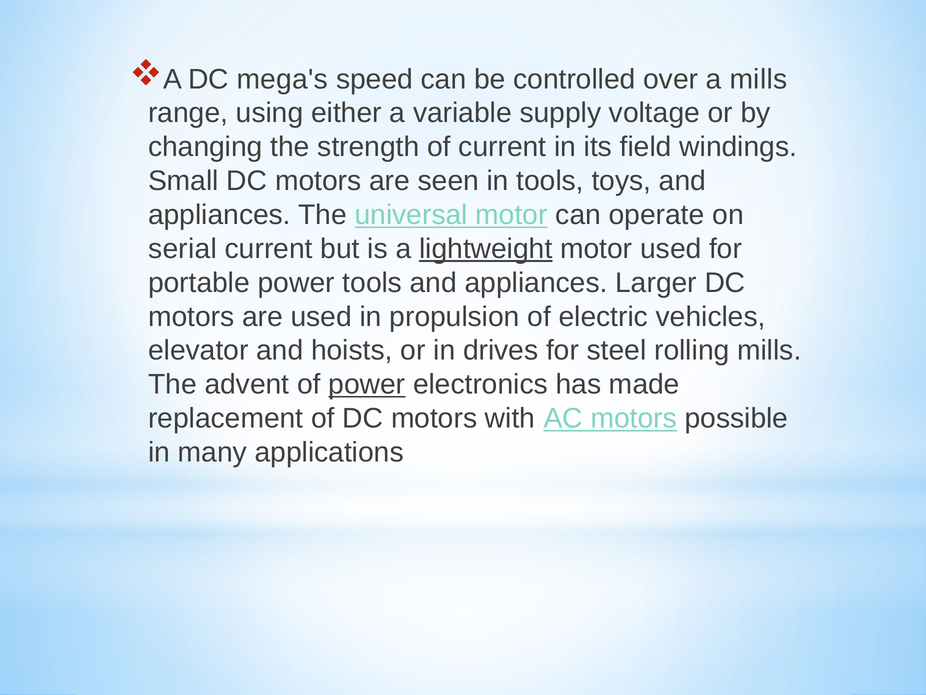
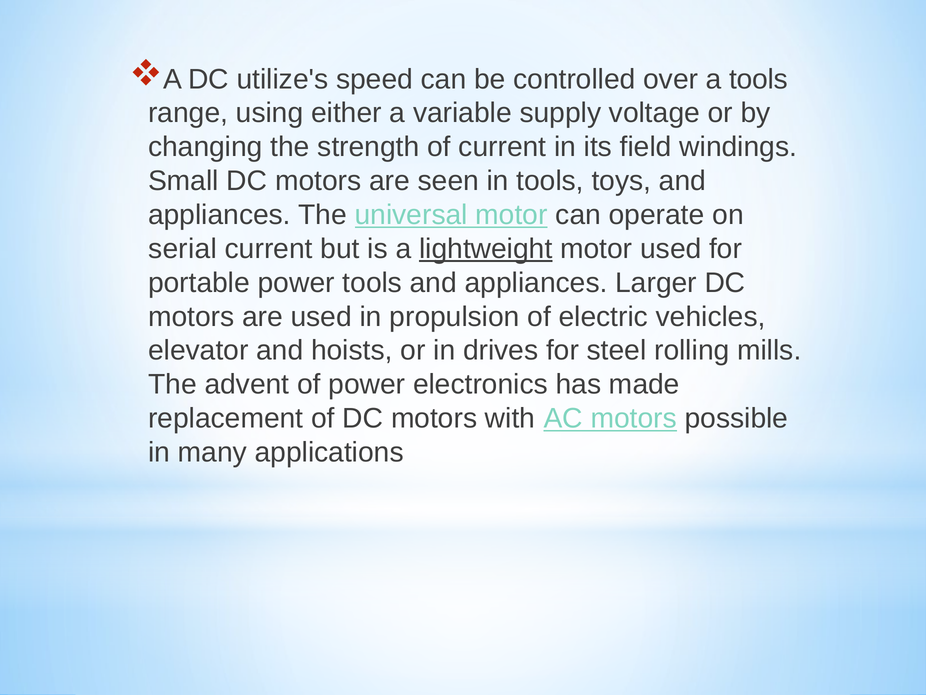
mega's: mega's -> utilize's
a mills: mills -> tools
power at (367, 384) underline: present -> none
